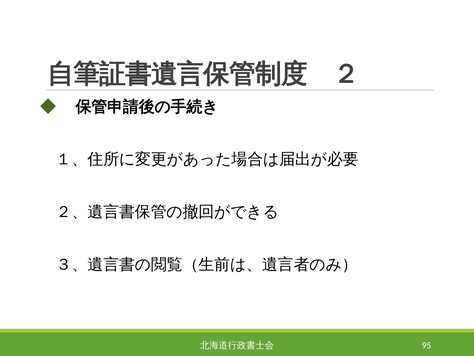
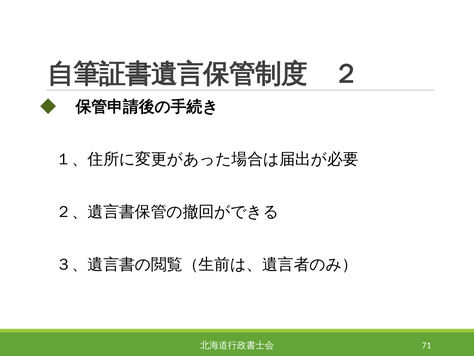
95: 95 -> 71
